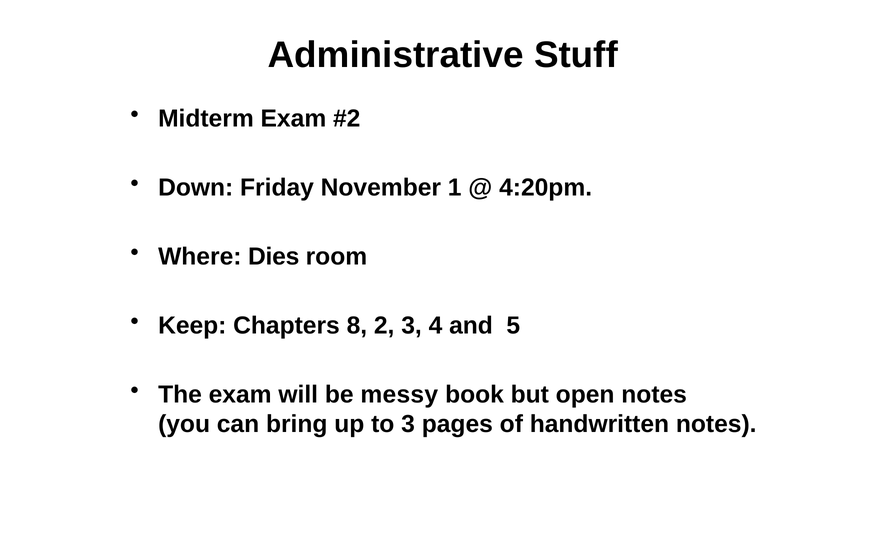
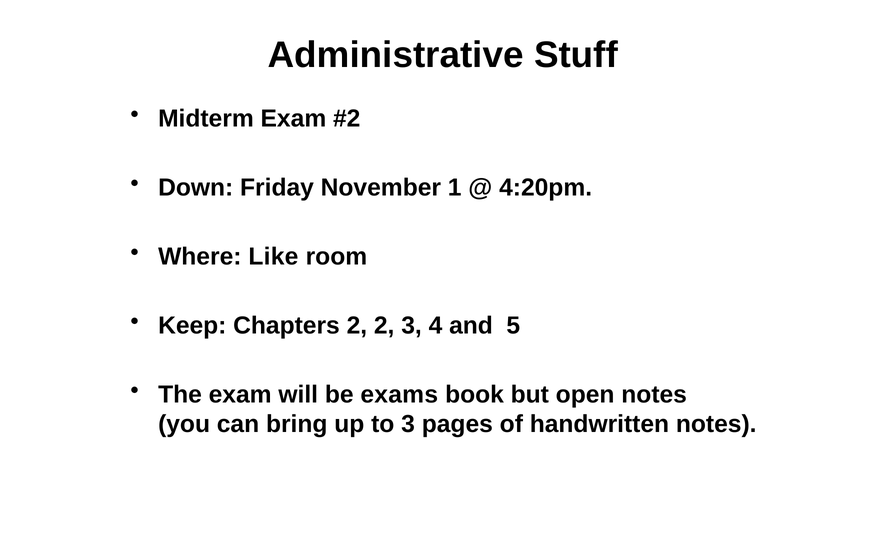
Dies: Dies -> Like
Chapters 8: 8 -> 2
messy: messy -> exams
